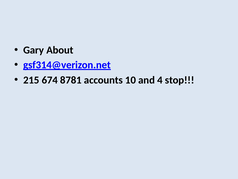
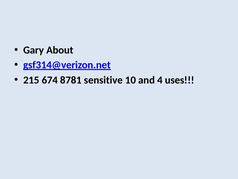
accounts: accounts -> sensitive
stop: stop -> uses
